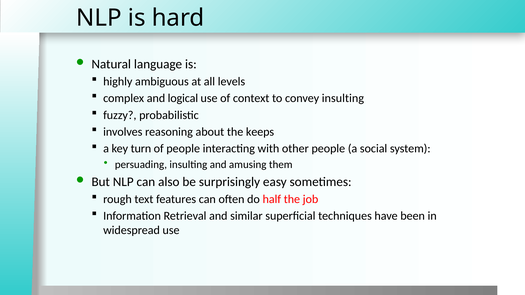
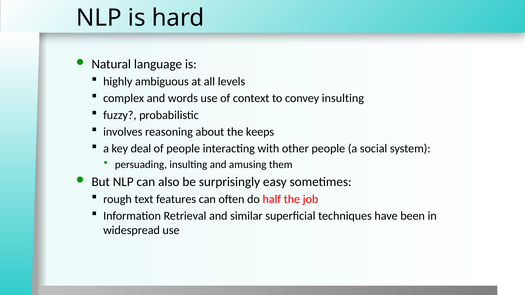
logical: logical -> words
turn: turn -> deal
